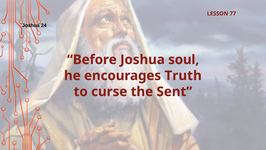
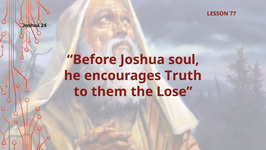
curse: curse -> them
Sent: Sent -> Lose
